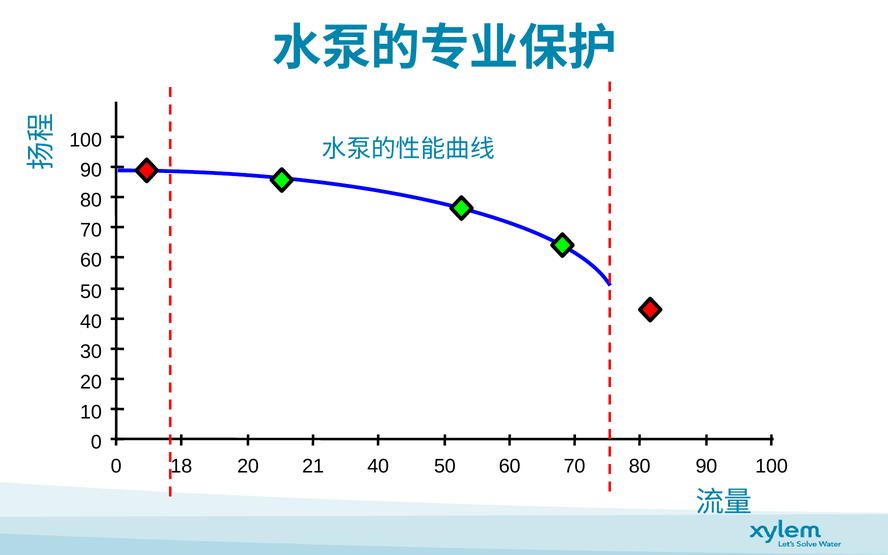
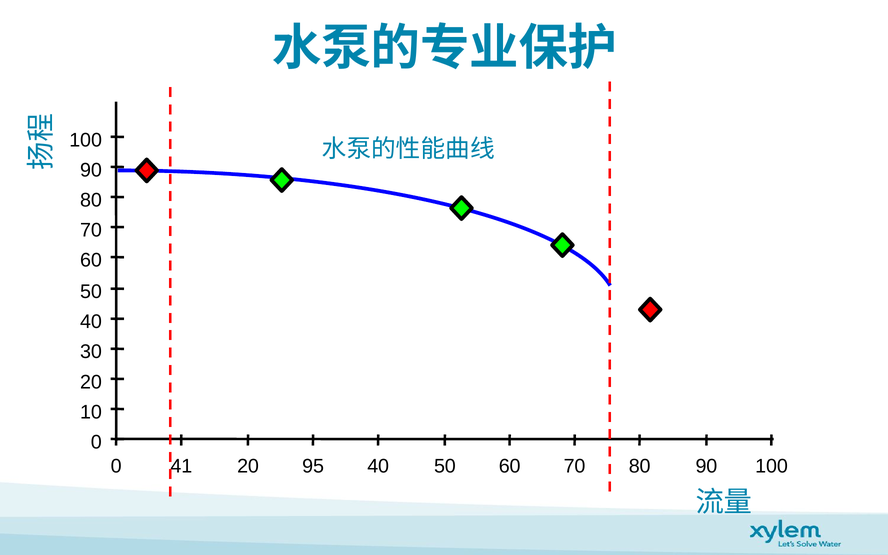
18: 18 -> 41
21: 21 -> 95
